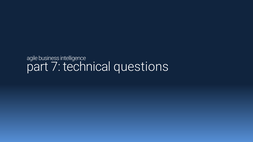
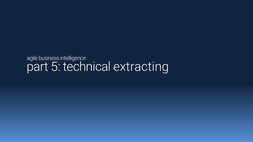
7: 7 -> 5
questions: questions -> extracting
